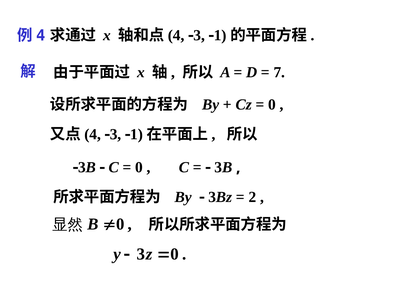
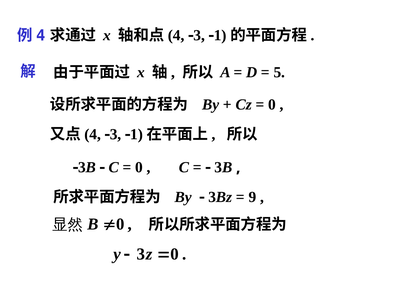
7: 7 -> 5
2: 2 -> 9
